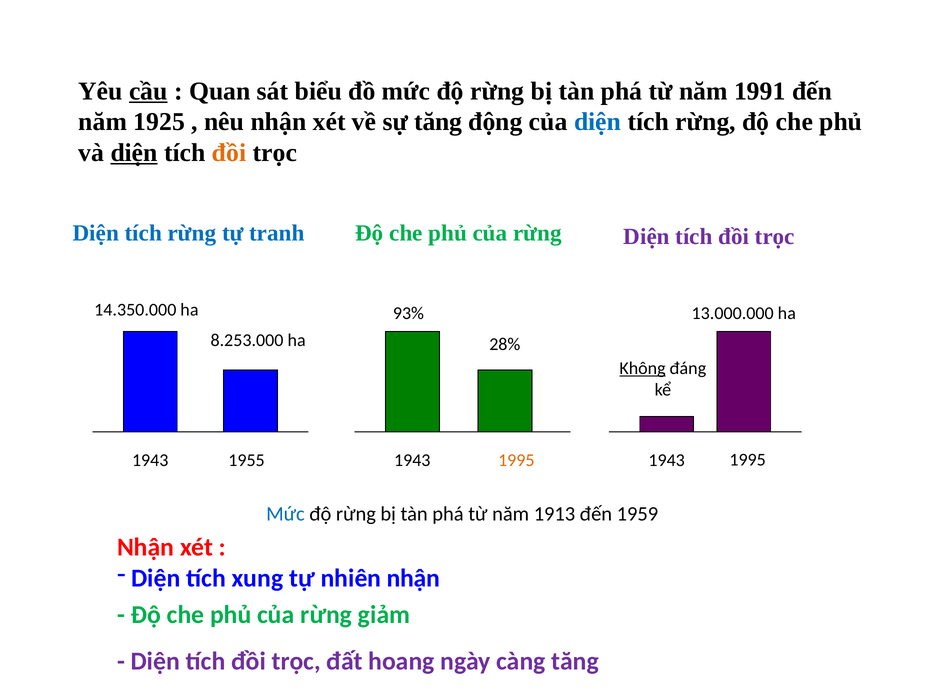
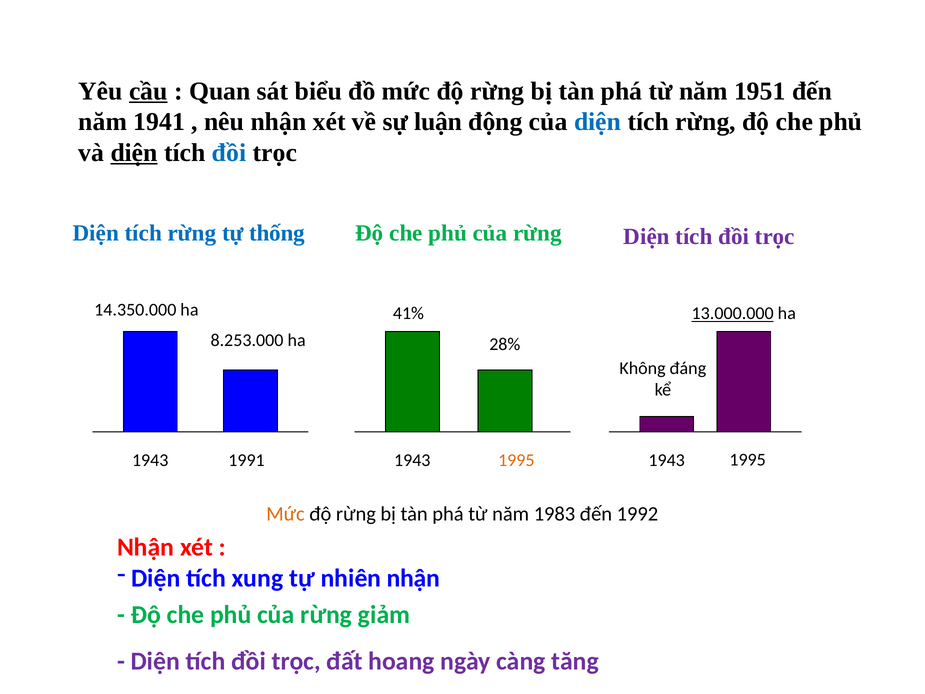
1991: 1991 -> 1951
1925: 1925 -> 1941
sự tăng: tăng -> luận
đồi at (229, 153) colour: orange -> blue
tranh: tranh -> thống
93%: 93% -> 41%
13.000.000 underline: none -> present
Không underline: present -> none
1955: 1955 -> 1991
Mức at (285, 514) colour: blue -> orange
1913: 1913 -> 1983
1959: 1959 -> 1992
